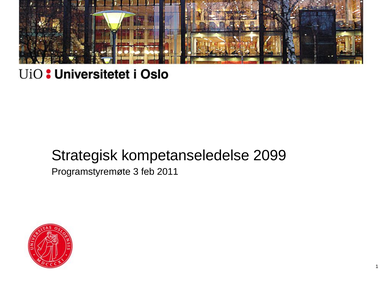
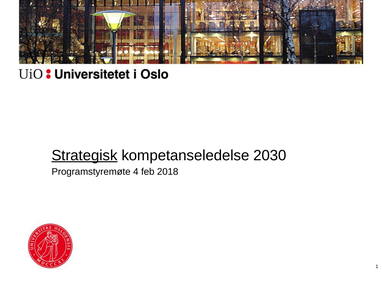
Strategisk underline: none -> present
2099: 2099 -> 2030
3: 3 -> 4
2011: 2011 -> 2018
